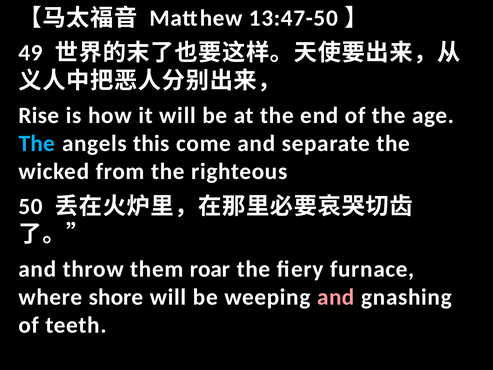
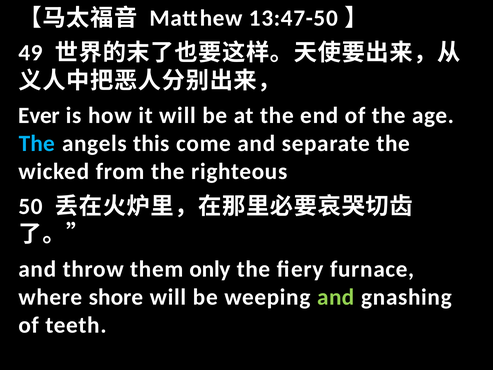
Rise: Rise -> Ever
roar: roar -> only
and at (336, 297) colour: pink -> light green
